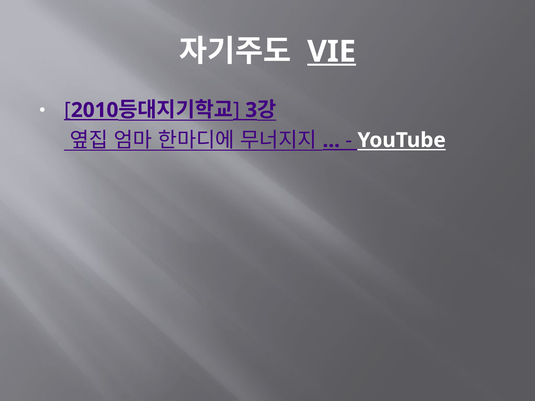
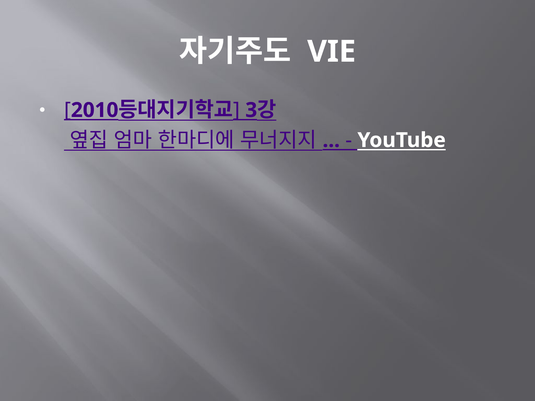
VIE underline: present -> none
